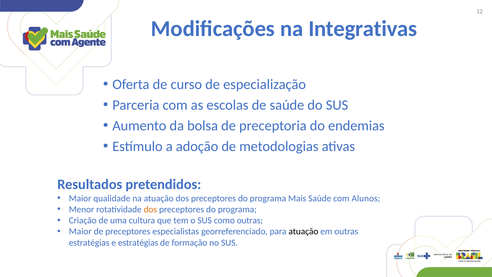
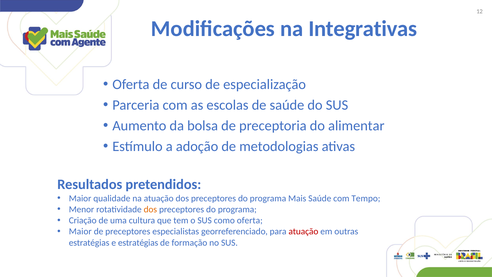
endemias: endemias -> alimentar
Alunos: Alunos -> Tempo
como outras: outras -> oferta
atuação at (303, 231) colour: black -> red
